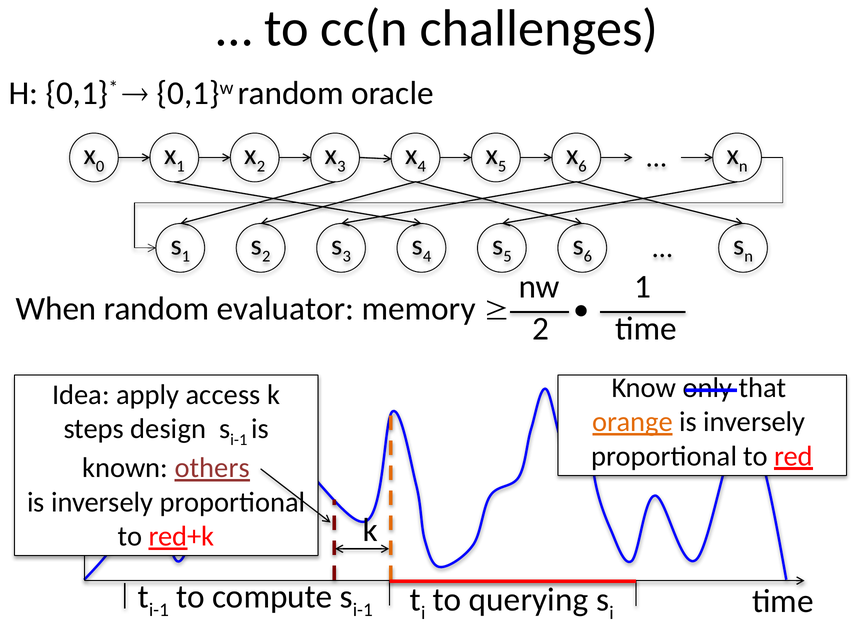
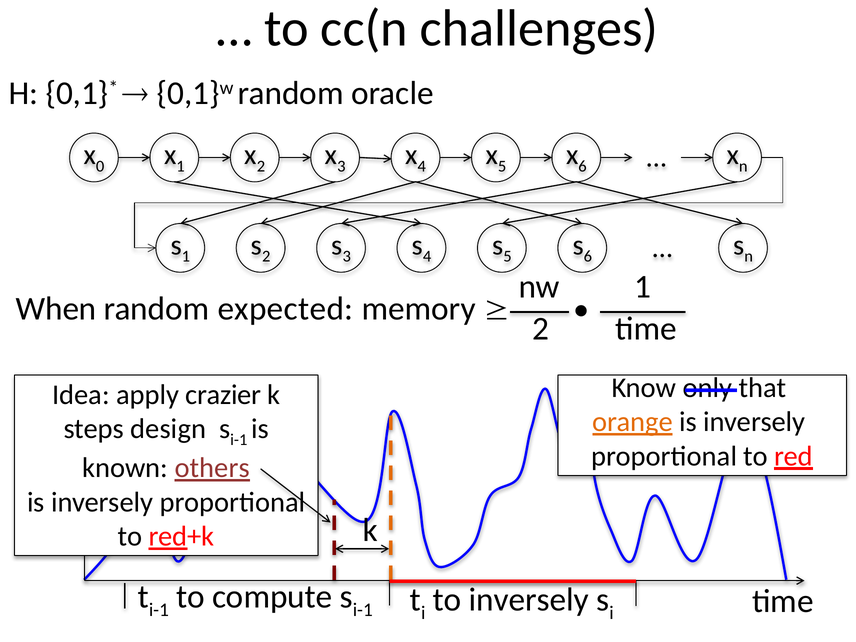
evaluator: evaluator -> expected
access: access -> crazier
to querying: querying -> inversely
